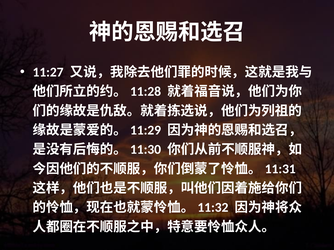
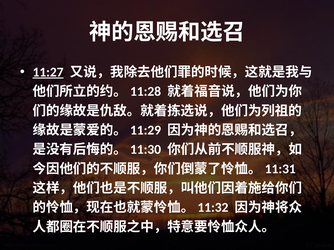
11:27 underline: none -> present
